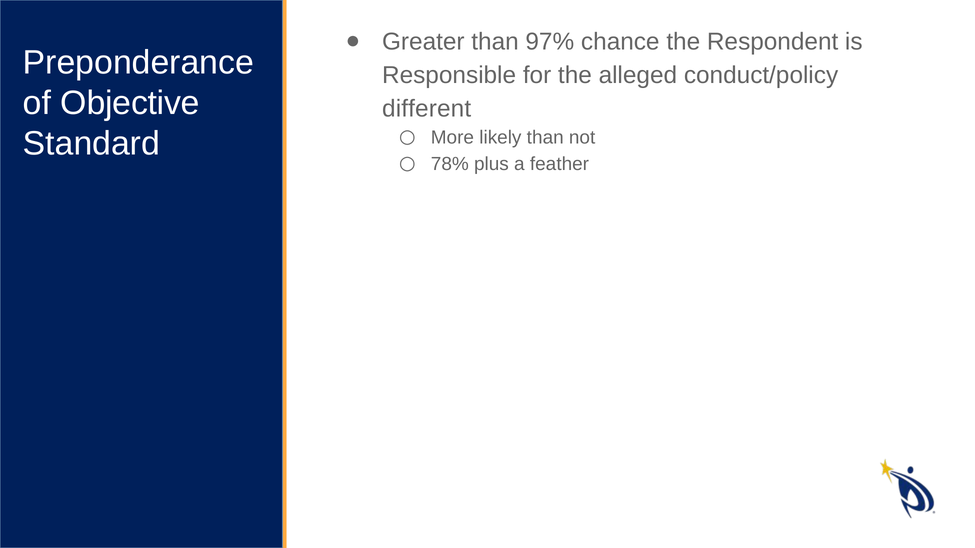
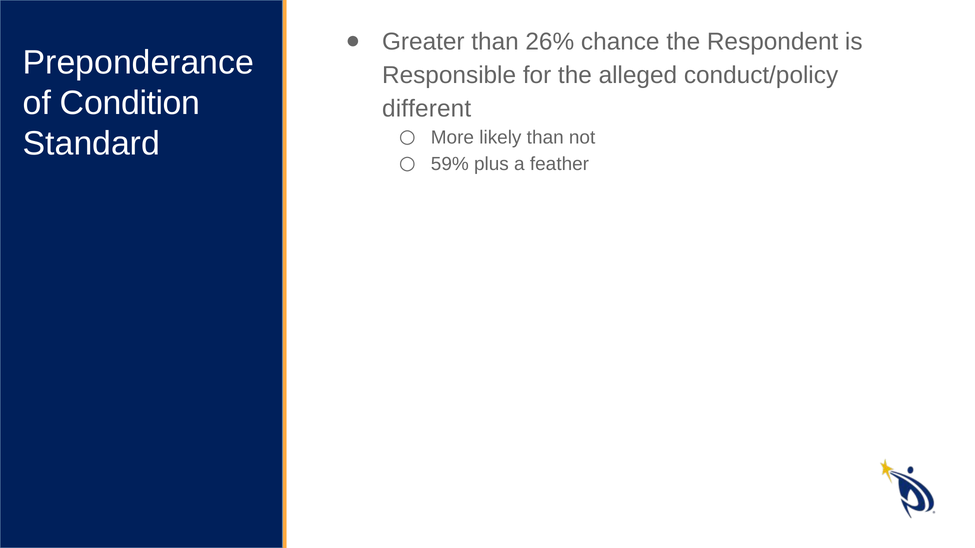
97%: 97% -> 26%
Objective: Objective -> Condition
78%: 78% -> 59%
